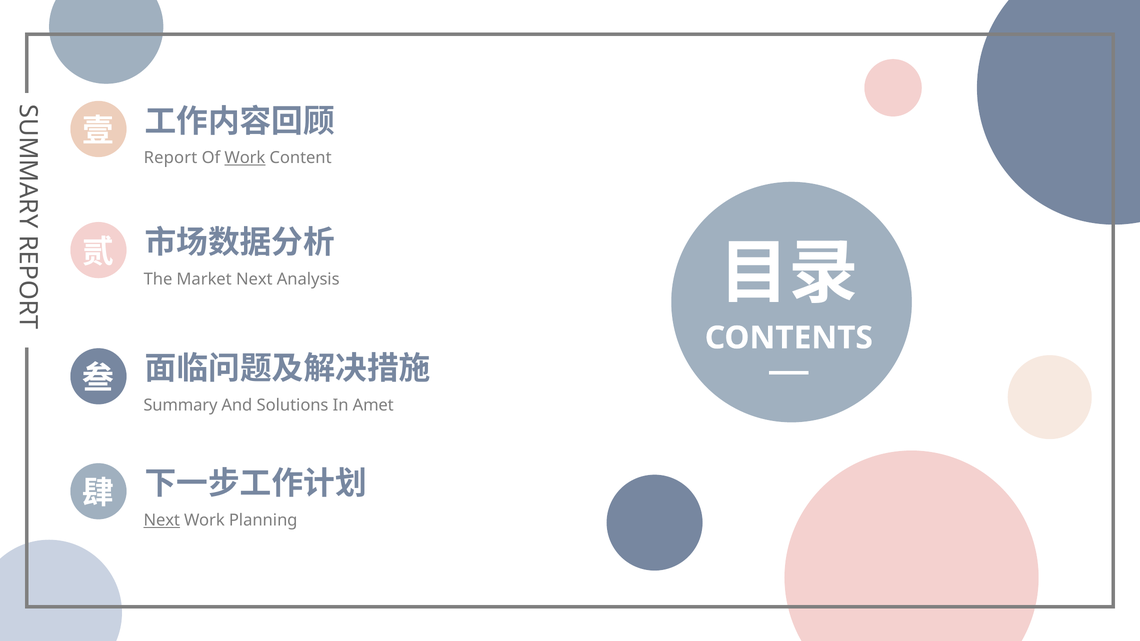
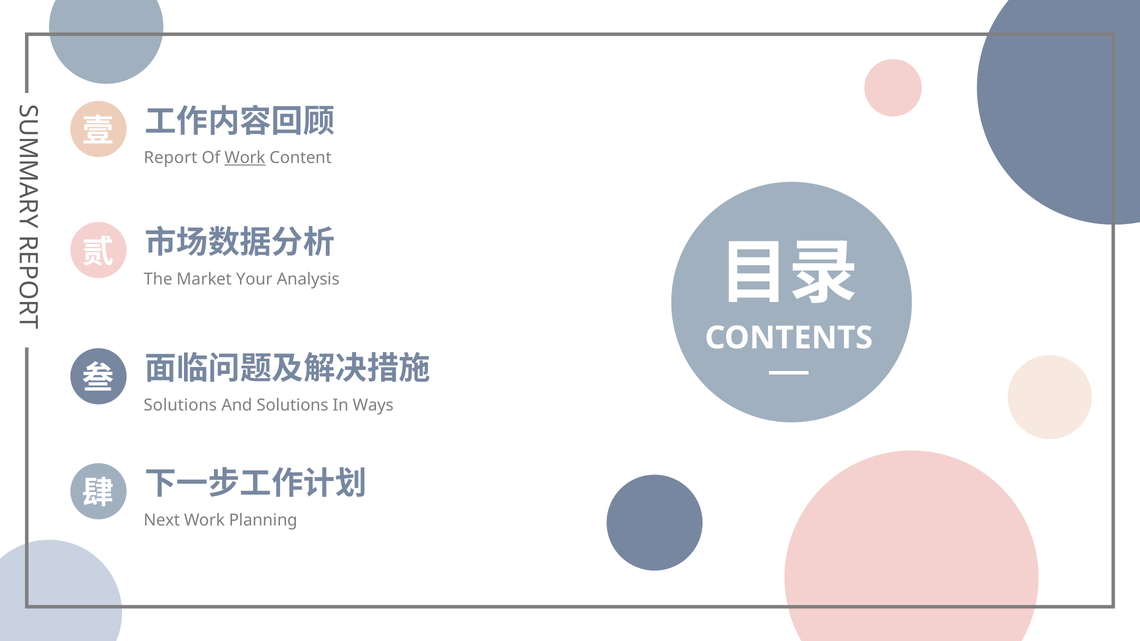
Market Next: Next -> Your
Summary at (180, 405): Summary -> Solutions
Amet: Amet -> Ways
Next at (162, 520) underline: present -> none
